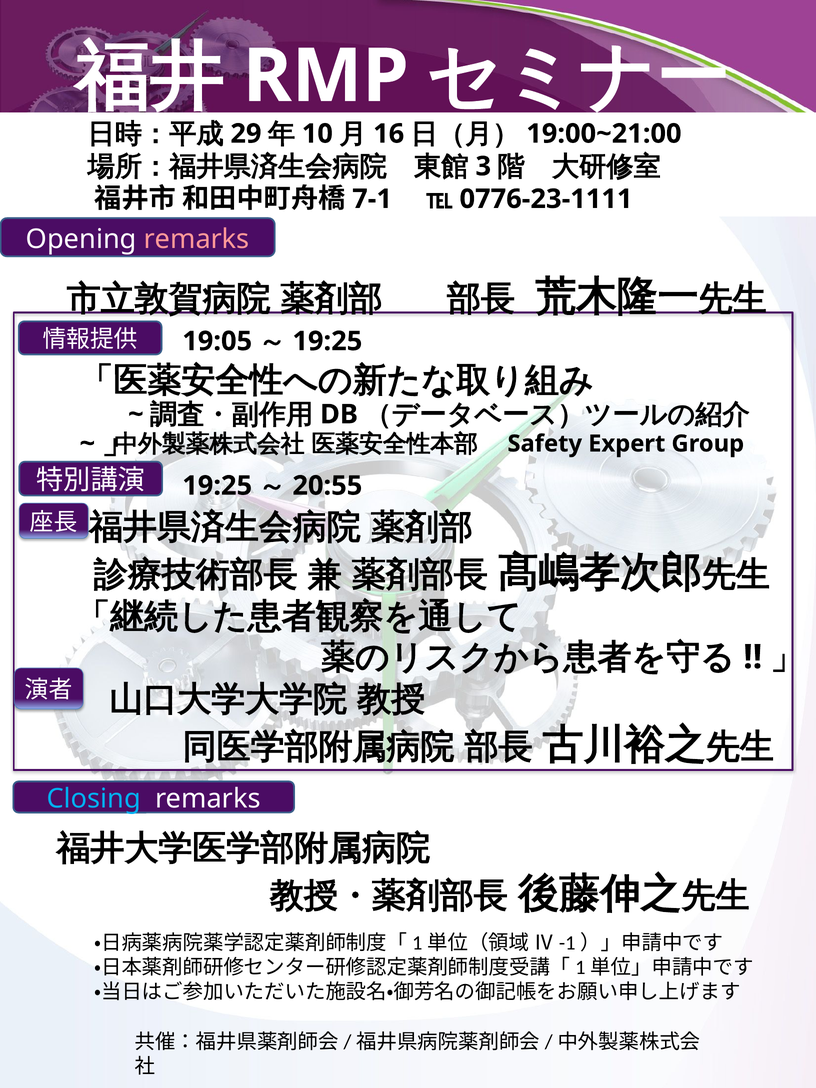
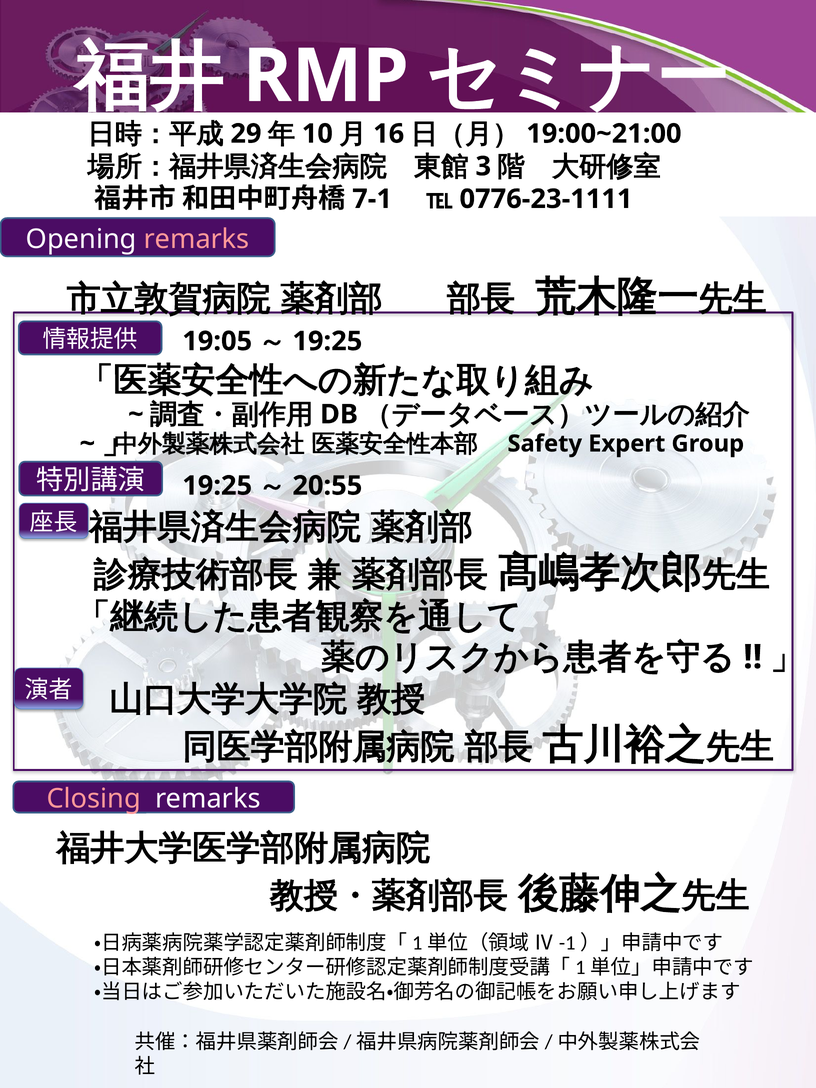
Closing colour: light blue -> pink
